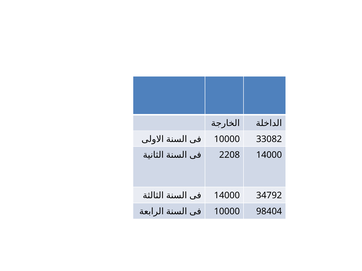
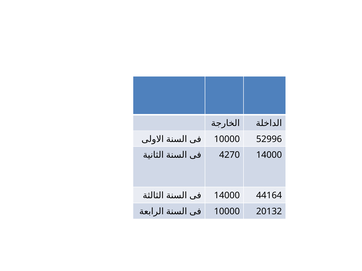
33082: 33082 -> 52996
2208: 2208 -> 4270
34792: 34792 -> 44164
98404: 98404 -> 20132
